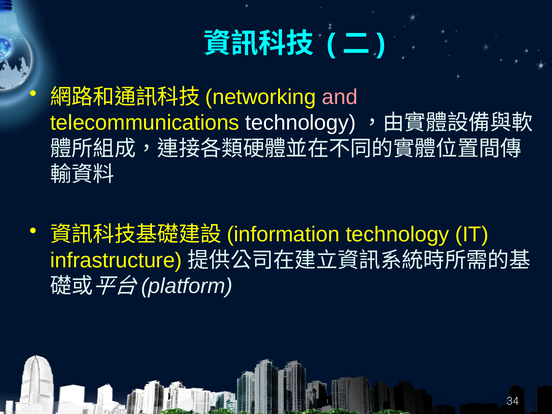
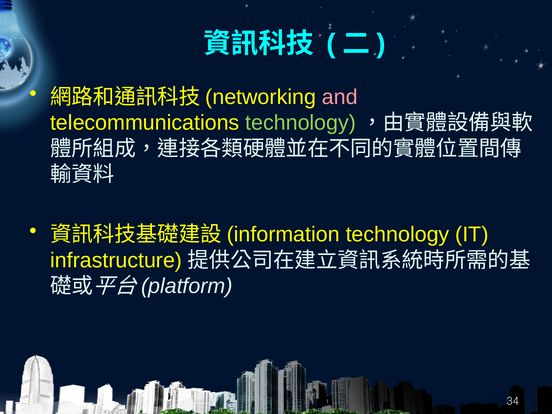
technology at (301, 123) colour: white -> light green
